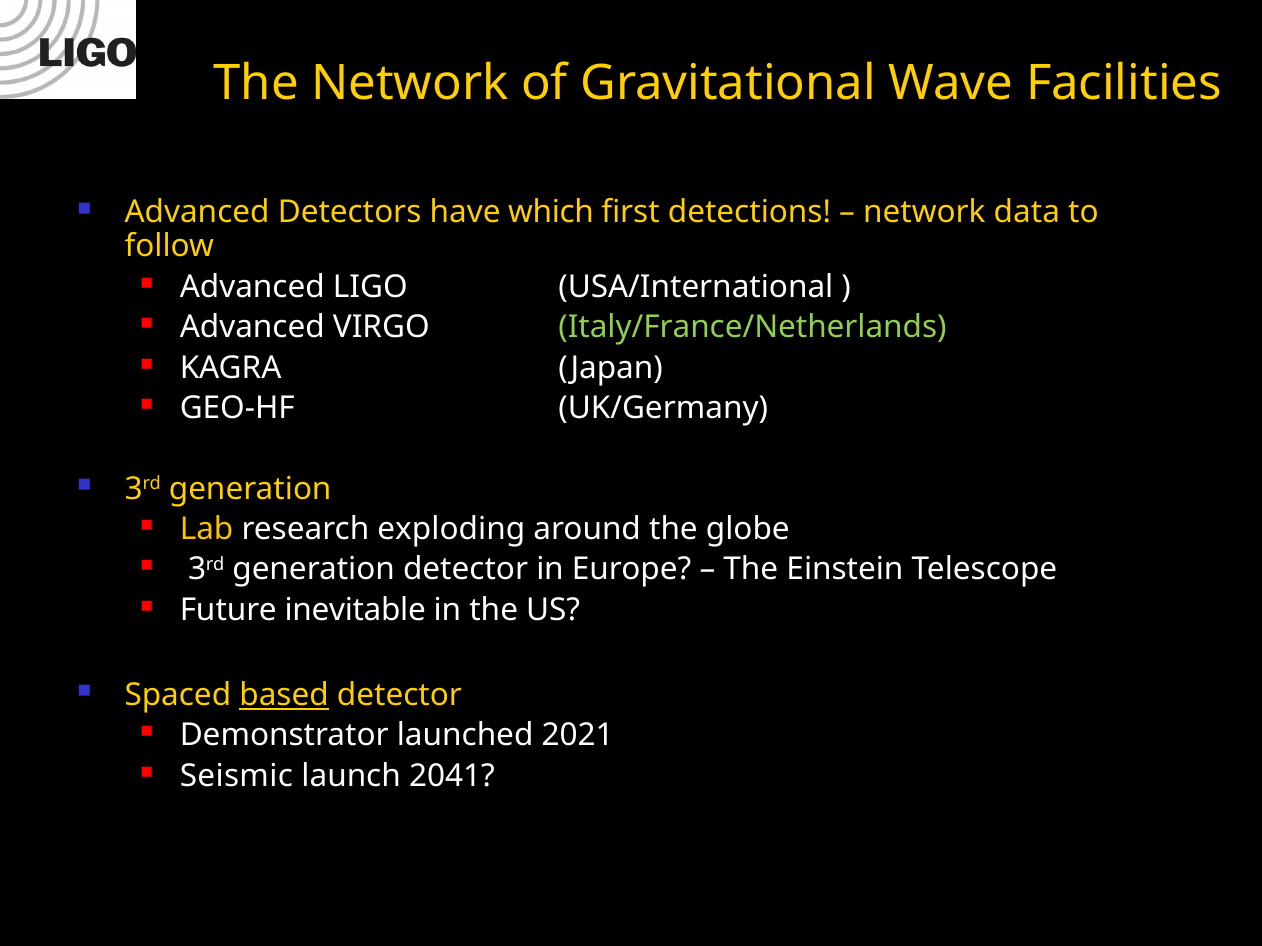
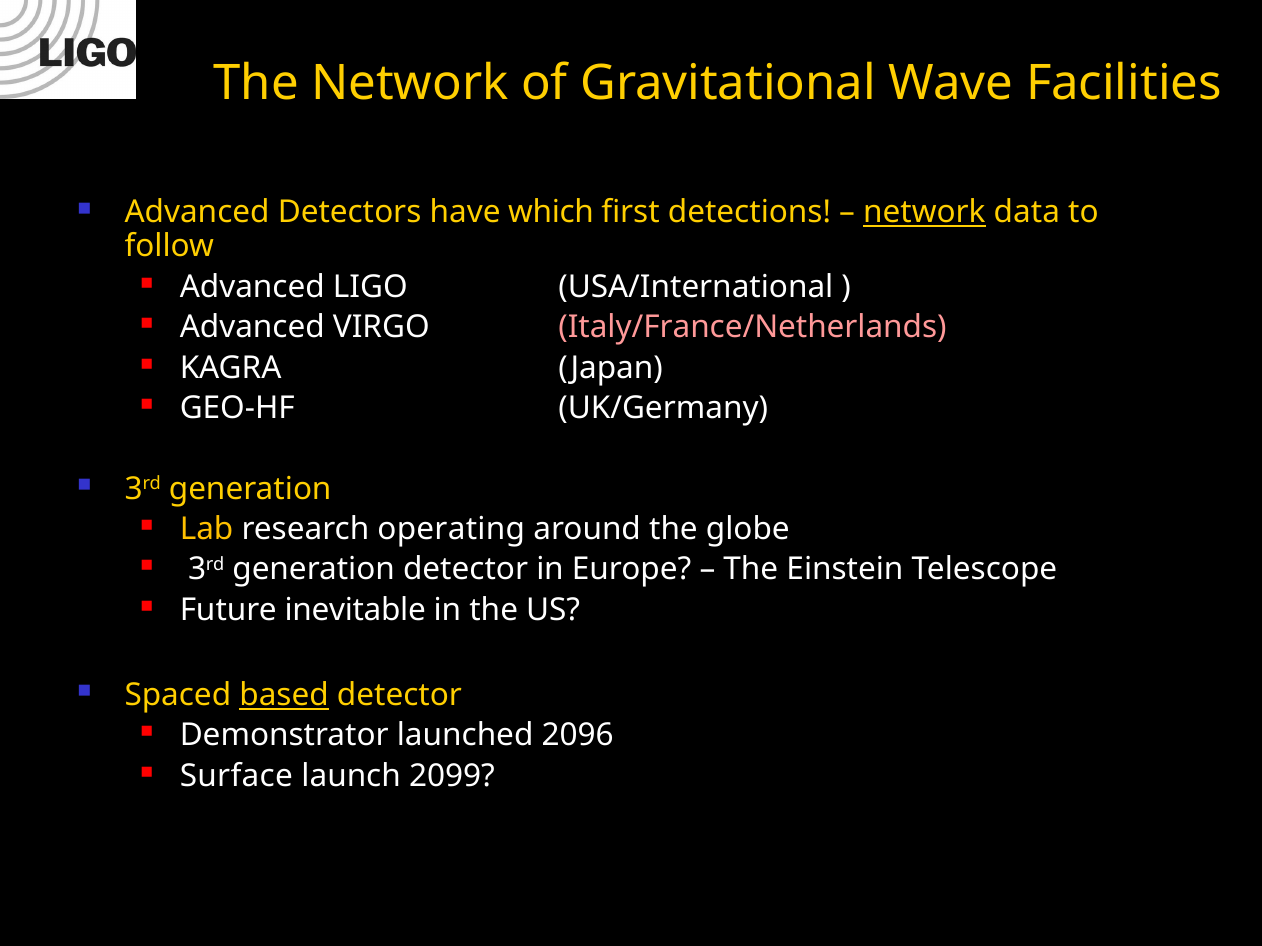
network at (924, 213) underline: none -> present
Italy/France/Netherlands colour: light green -> pink
exploding: exploding -> operating
2021: 2021 -> 2096
Seismic: Seismic -> Surface
2041: 2041 -> 2099
